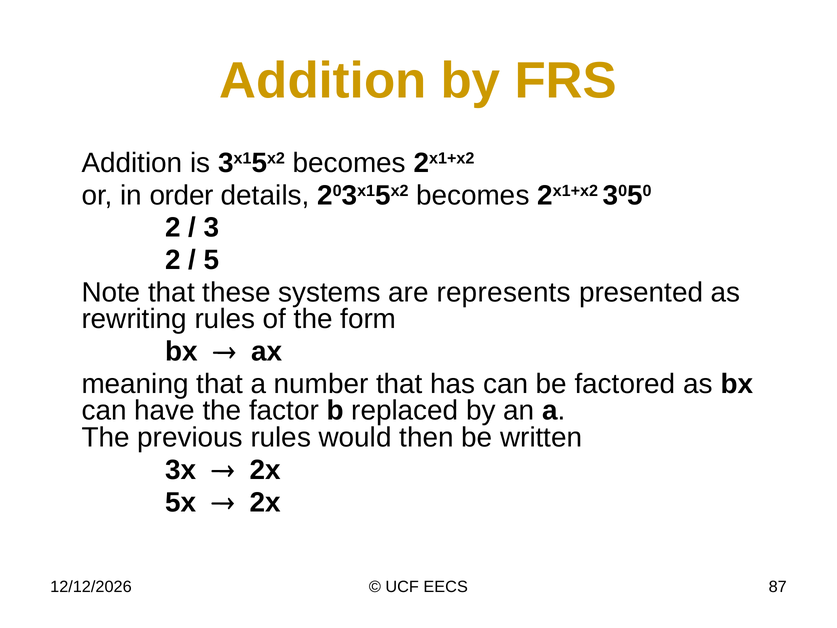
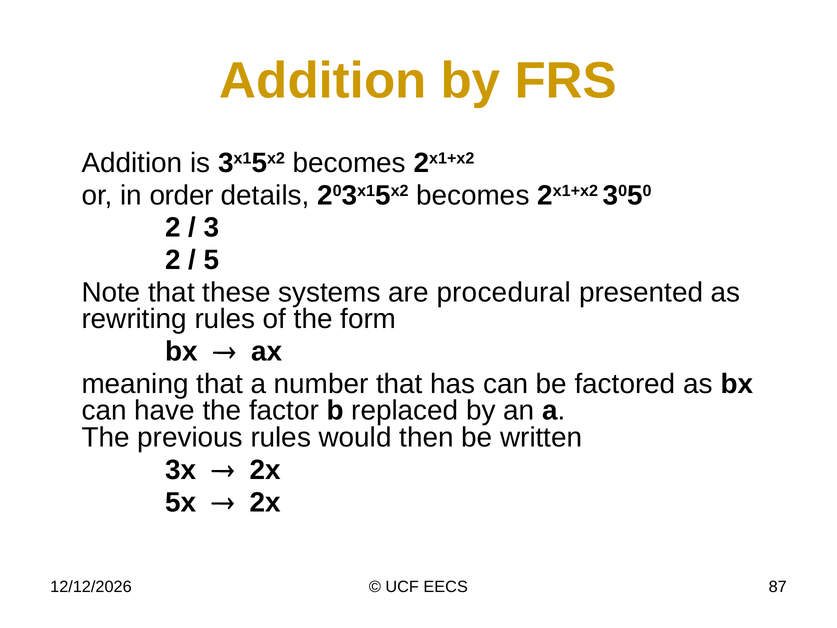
represents: represents -> procedural
